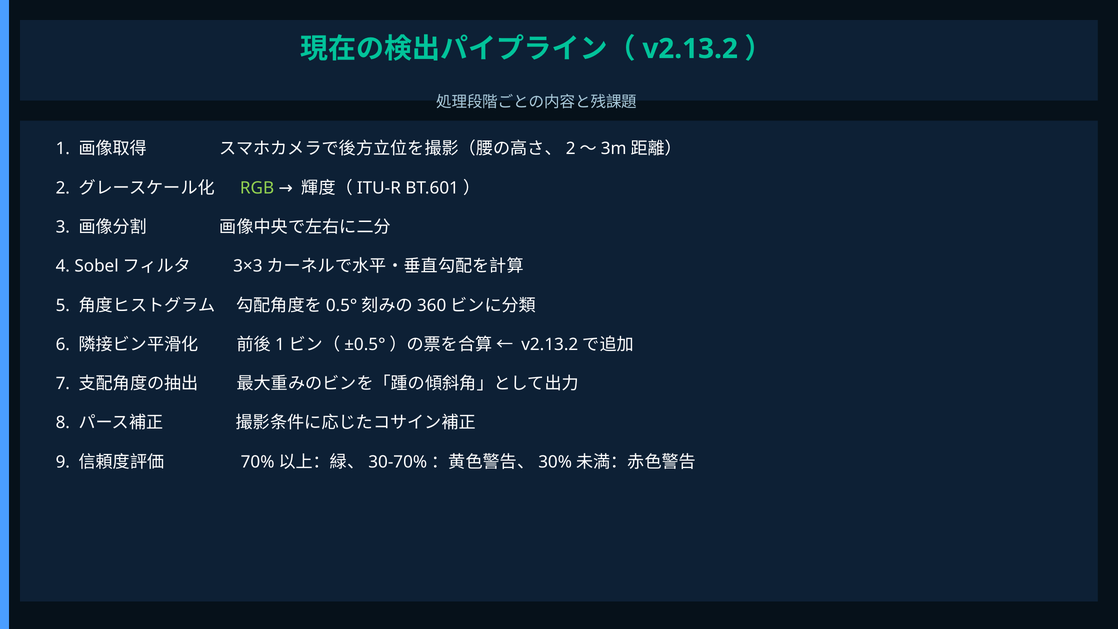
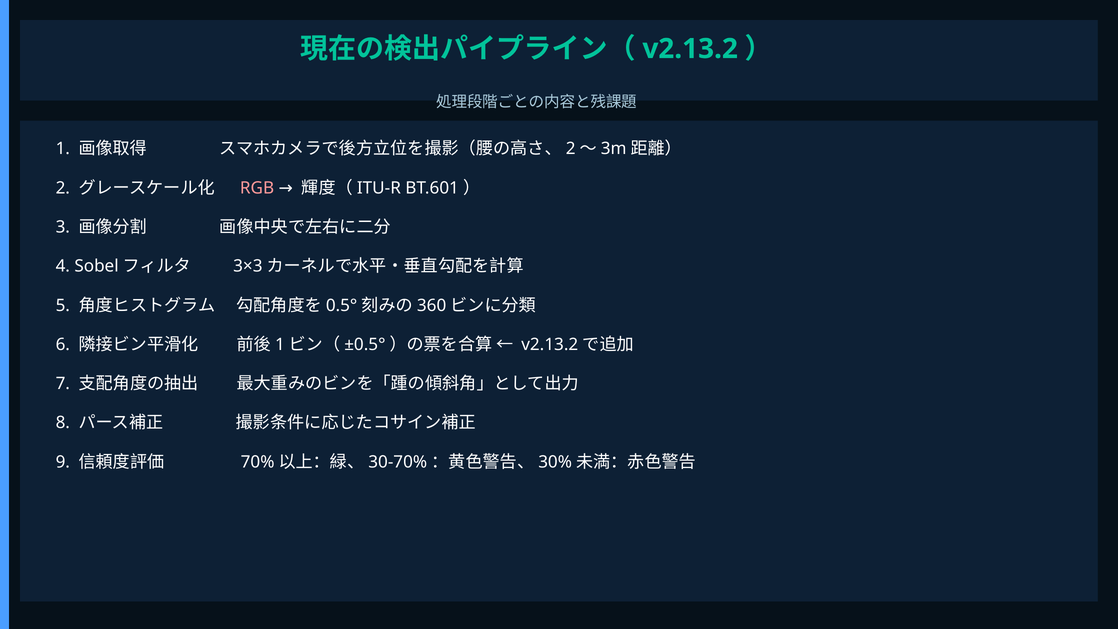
RGB colour: light green -> pink
